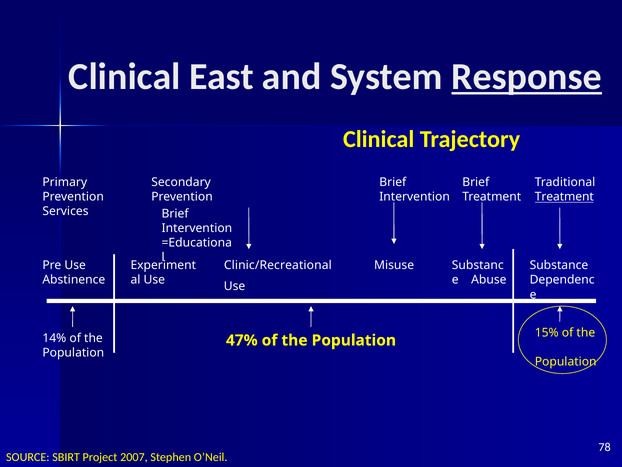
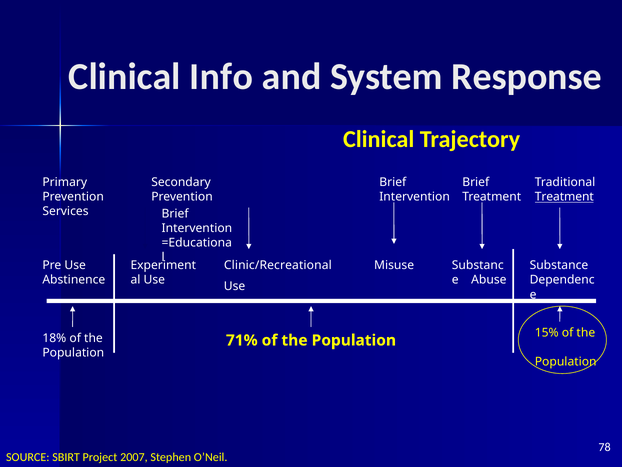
East: East -> Info
Response underline: present -> none
14%: 14% -> 18%
47%: 47% -> 71%
